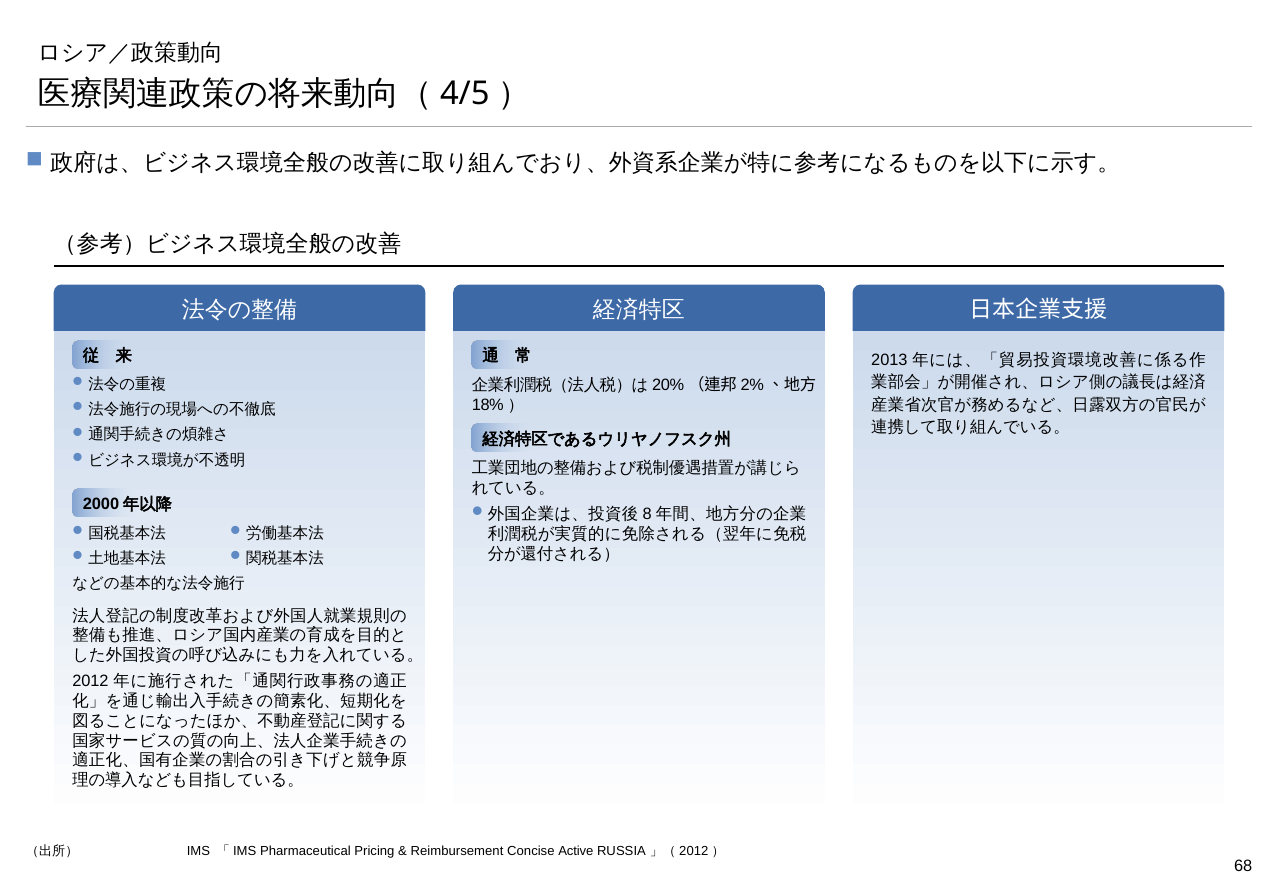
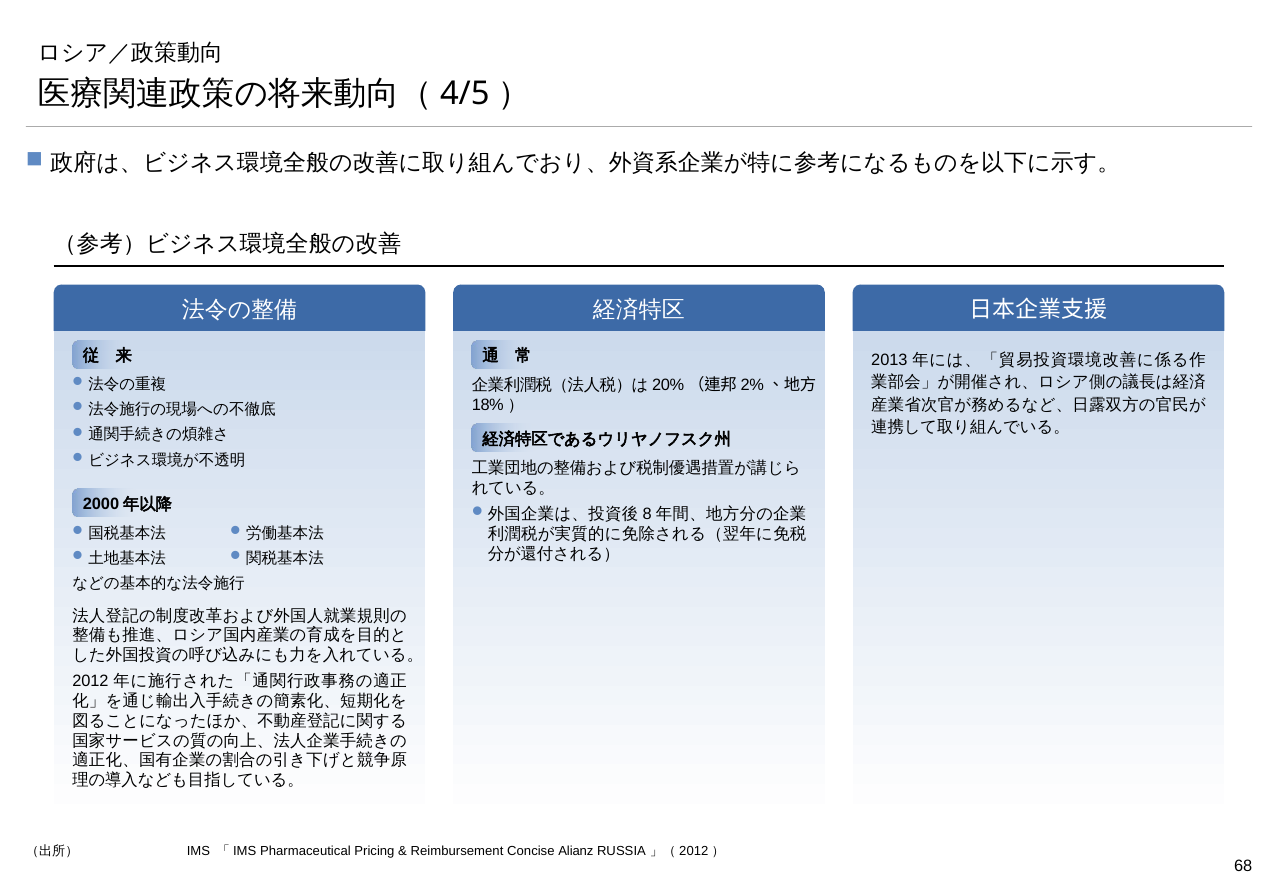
Active: Active -> Alianz
